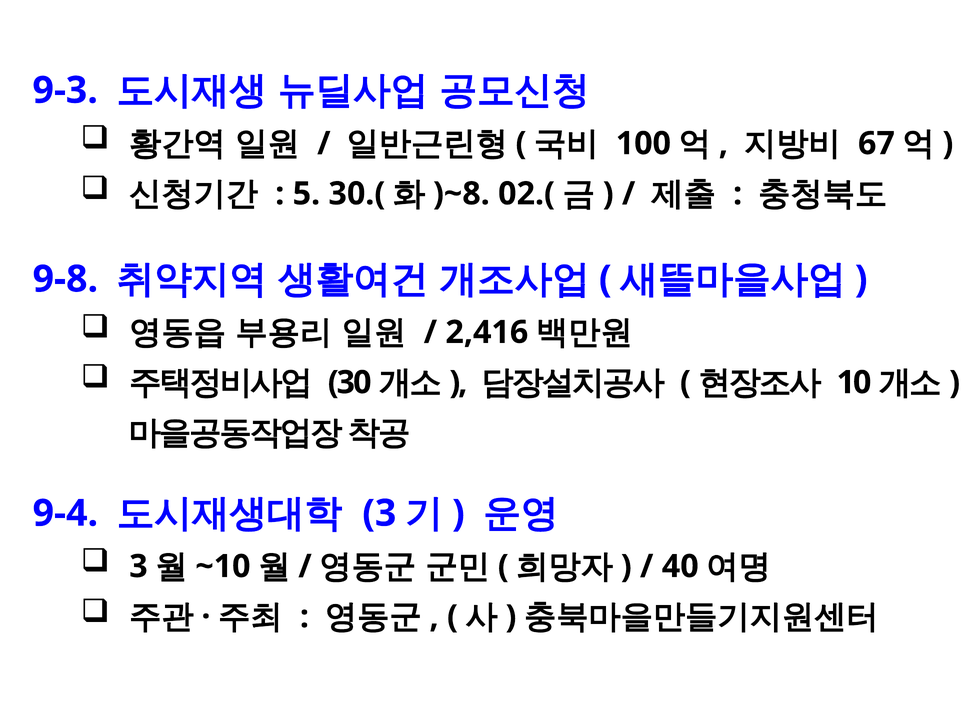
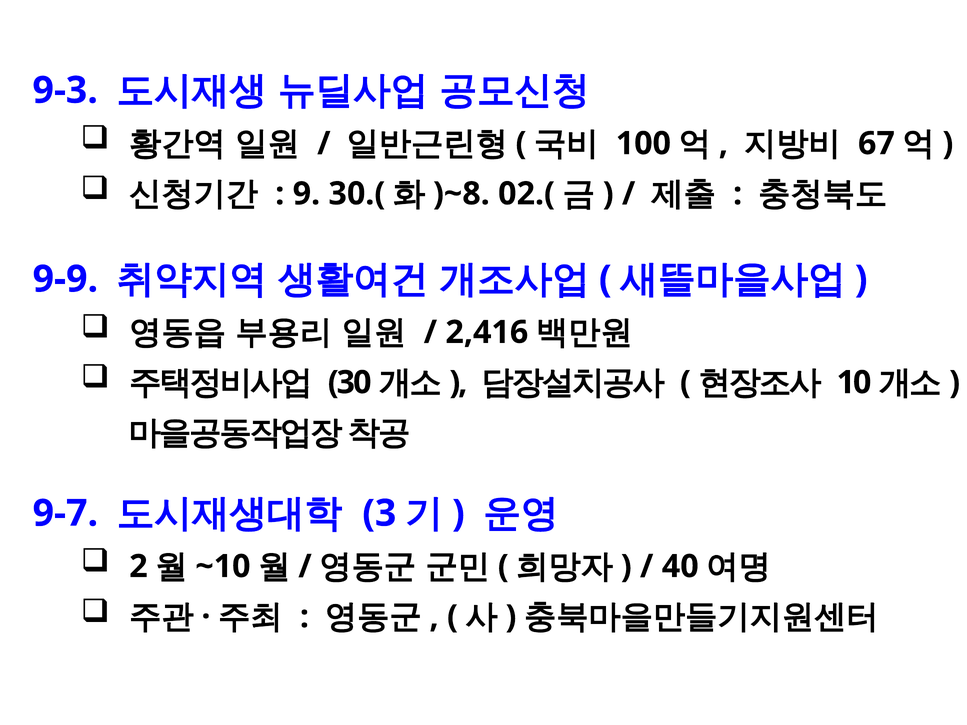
5: 5 -> 9
9-8: 9-8 -> 9-9
9-4: 9-4 -> 9-7
3 at (138, 567): 3 -> 2
